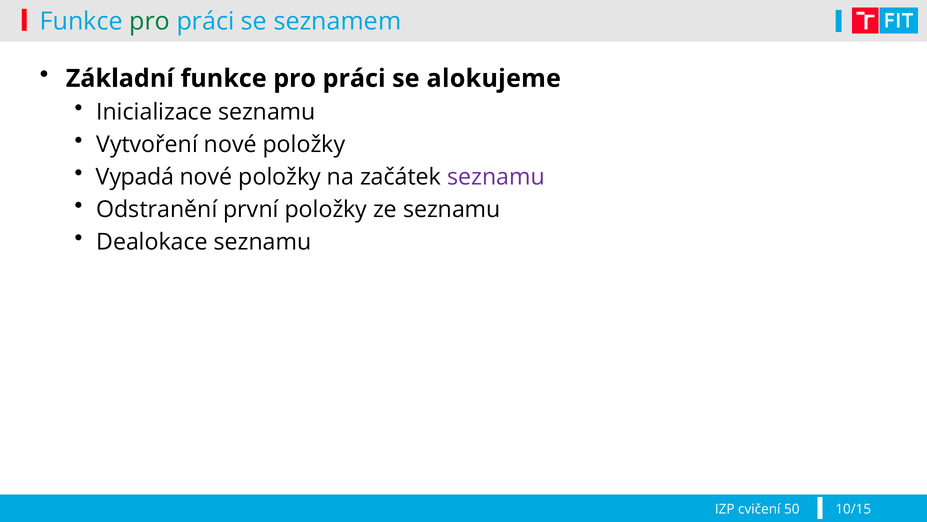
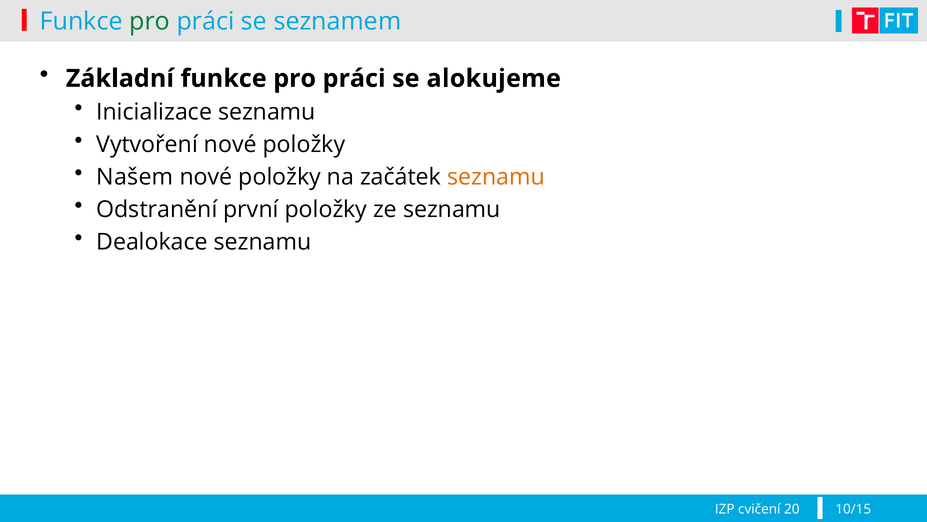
Vypadá: Vypadá -> Našem
seznamu at (496, 177) colour: purple -> orange
50: 50 -> 20
